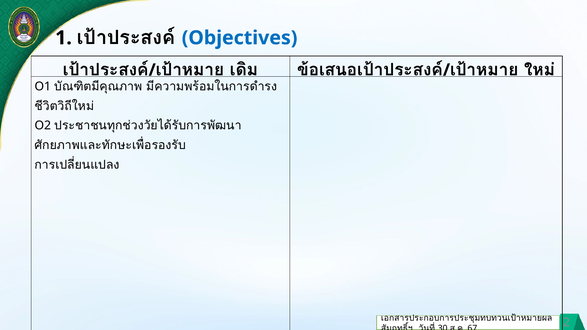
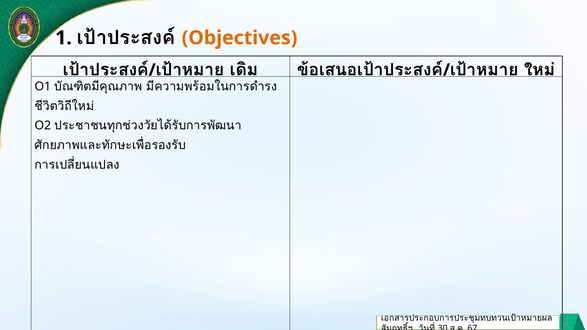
Objectives colour: blue -> orange
